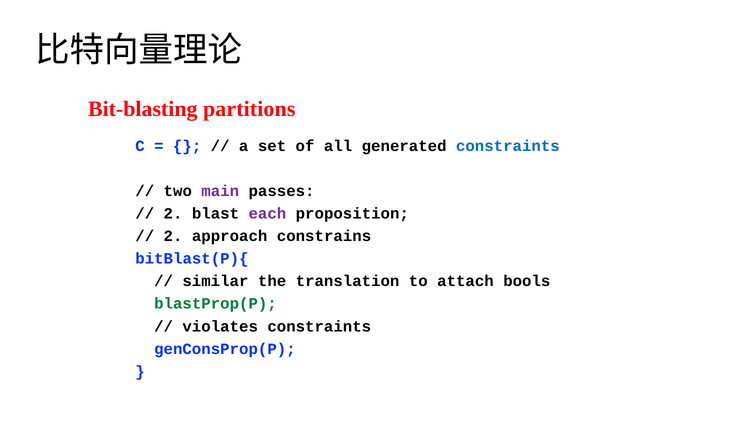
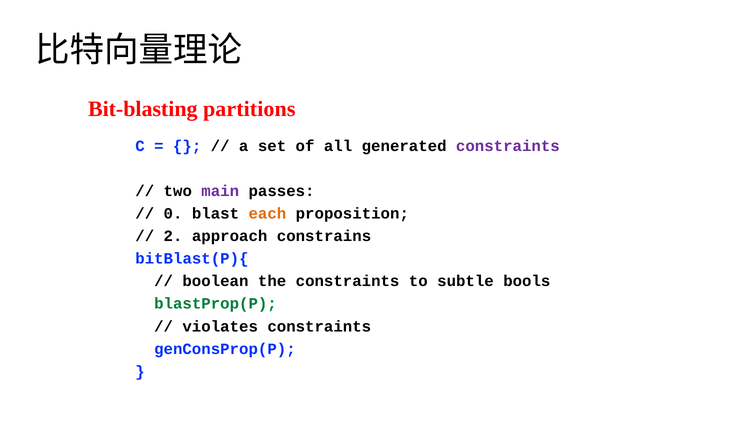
constraints at (508, 146) colour: blue -> purple
2 at (173, 214): 2 -> 0
each colour: purple -> orange
similar: similar -> boolean
the translation: translation -> constraints
attach: attach -> subtle
